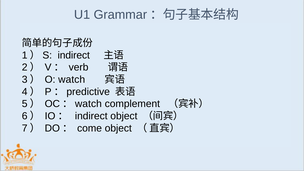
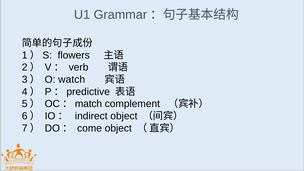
indirect at (74, 55): indirect -> flowers
watch at (88, 104): watch -> match
